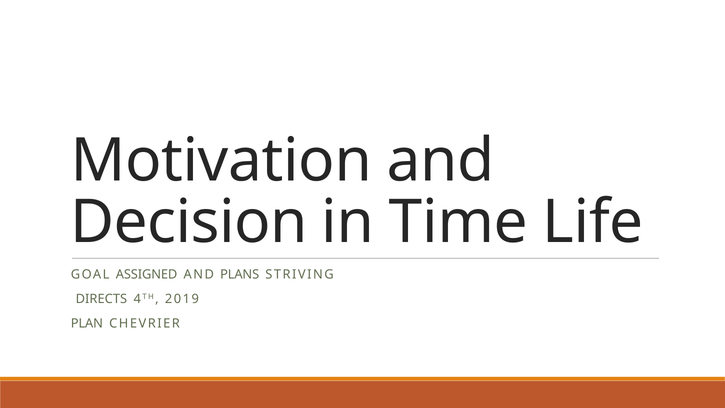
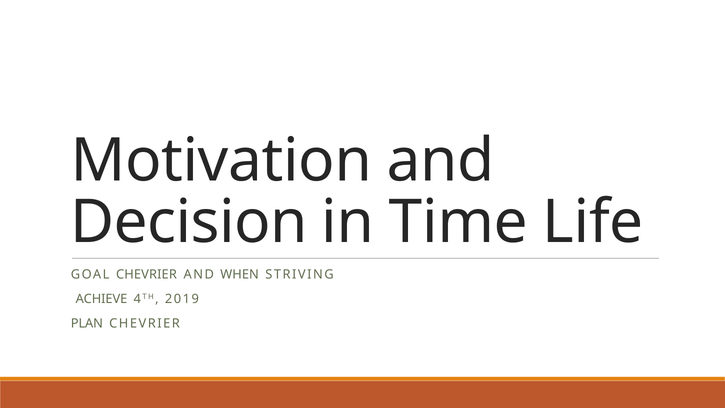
GOAL ASSIGNED: ASSIGNED -> CHEVRIER
PLANS: PLANS -> WHEN
DIRECTS: DIRECTS -> ACHIEVE
